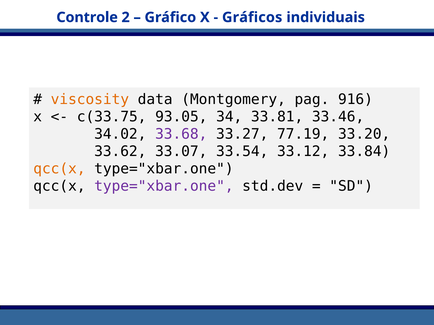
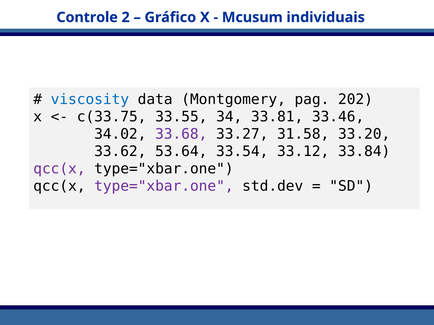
Gráficos: Gráficos -> Mcusum
viscosity colour: orange -> blue
916: 916 -> 202
93.05: 93.05 -> 33.55
77.19: 77.19 -> 31.58
33.07: 33.07 -> 53.64
qcc(x at (59, 169) colour: orange -> purple
